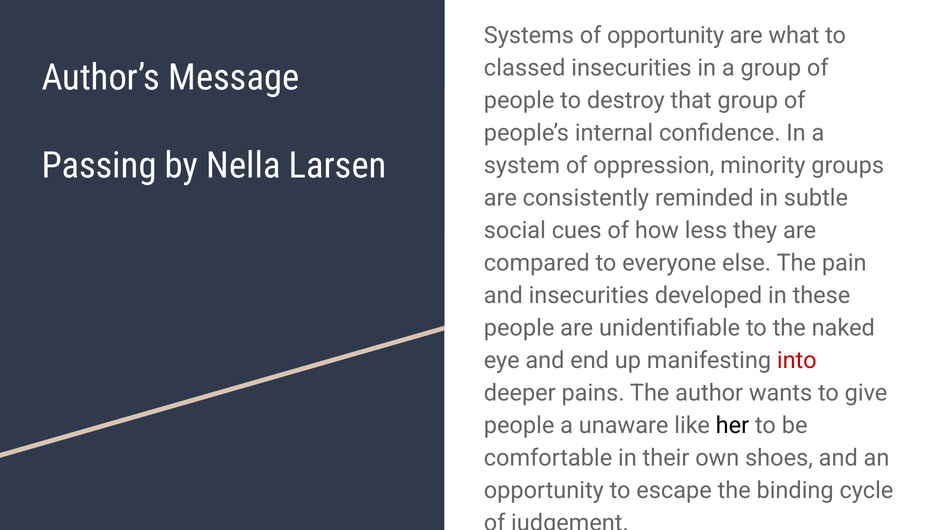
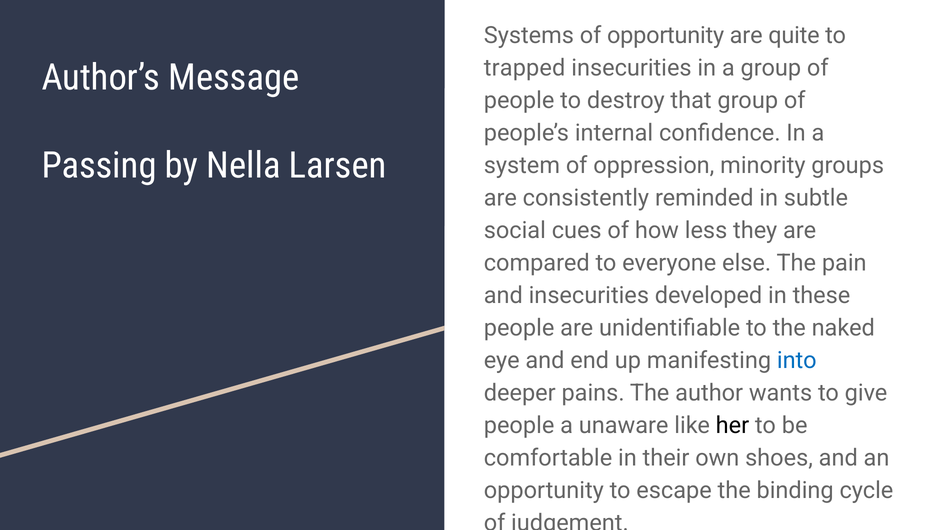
what: what -> quite
classed: classed -> trapped
into colour: red -> blue
